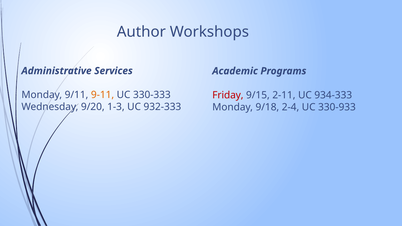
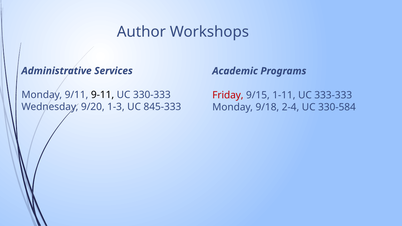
9-11 colour: orange -> black
2-11: 2-11 -> 1-11
934-333: 934-333 -> 333-333
932-333: 932-333 -> 845-333
330-933: 330-933 -> 330-584
